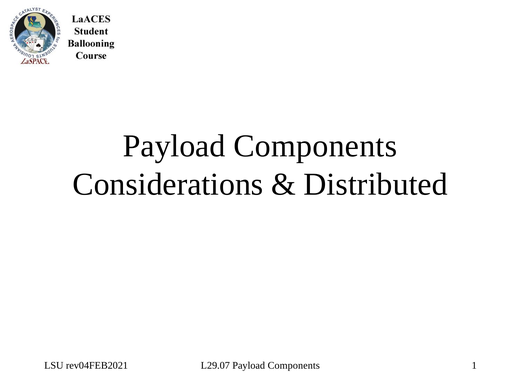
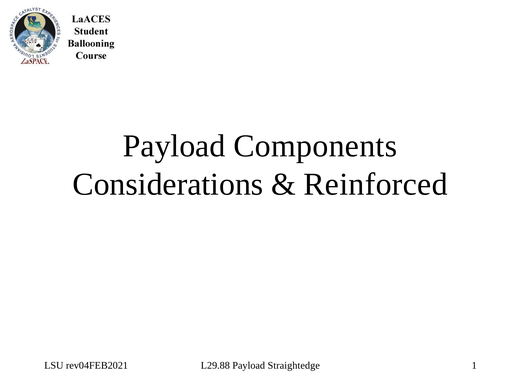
Distributed: Distributed -> Reinforced
L29.07: L29.07 -> L29.88
Components at (294, 365): Components -> Straightedge
